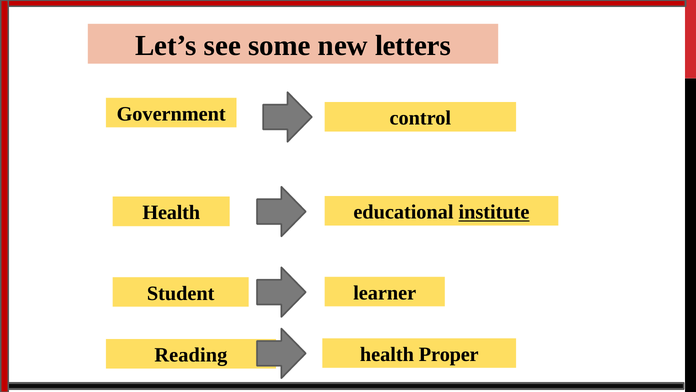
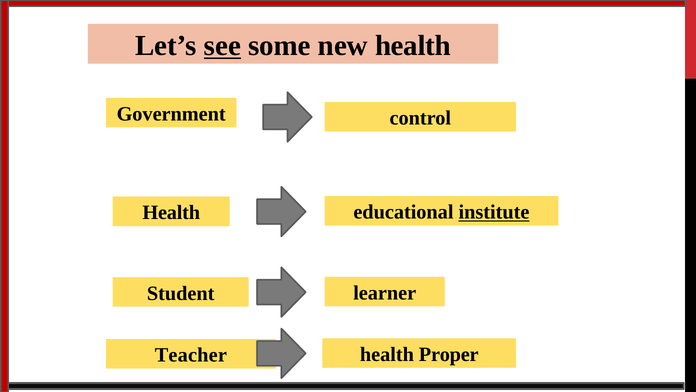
see underline: none -> present
new letters: letters -> health
Reading: Reading -> Teacher
